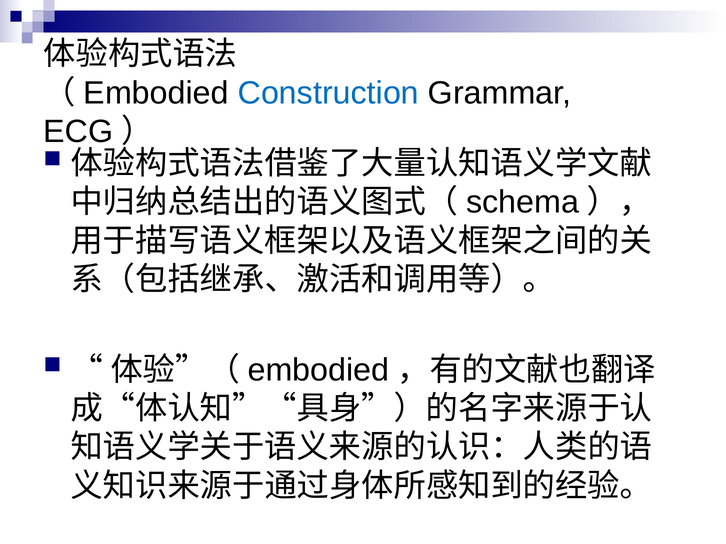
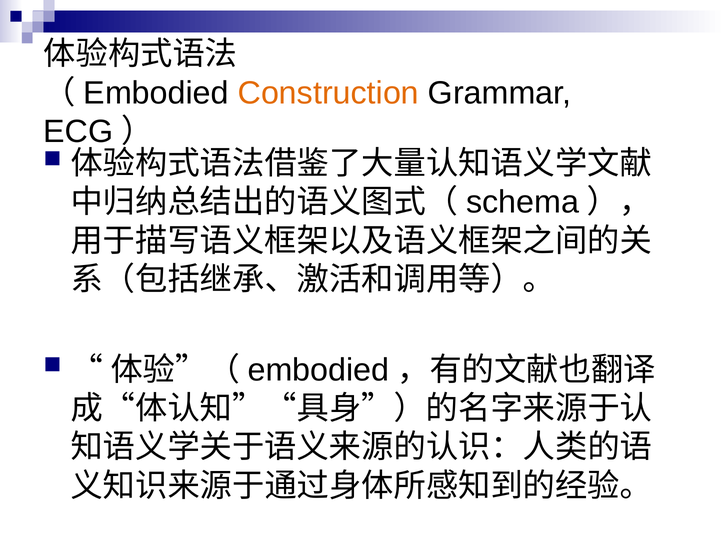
Construction colour: blue -> orange
